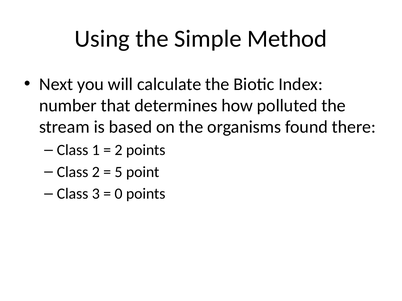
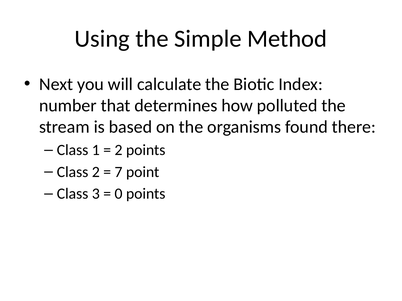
5: 5 -> 7
